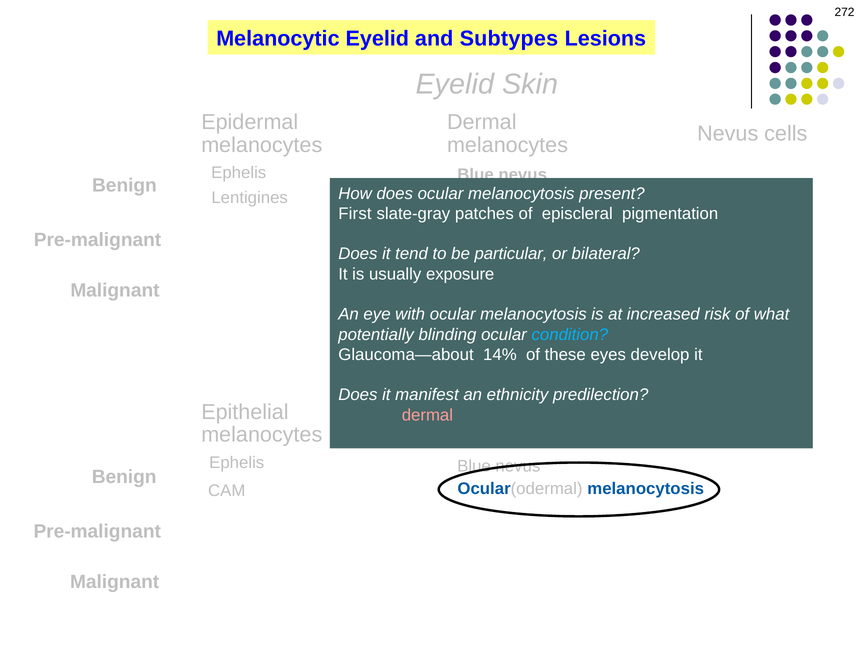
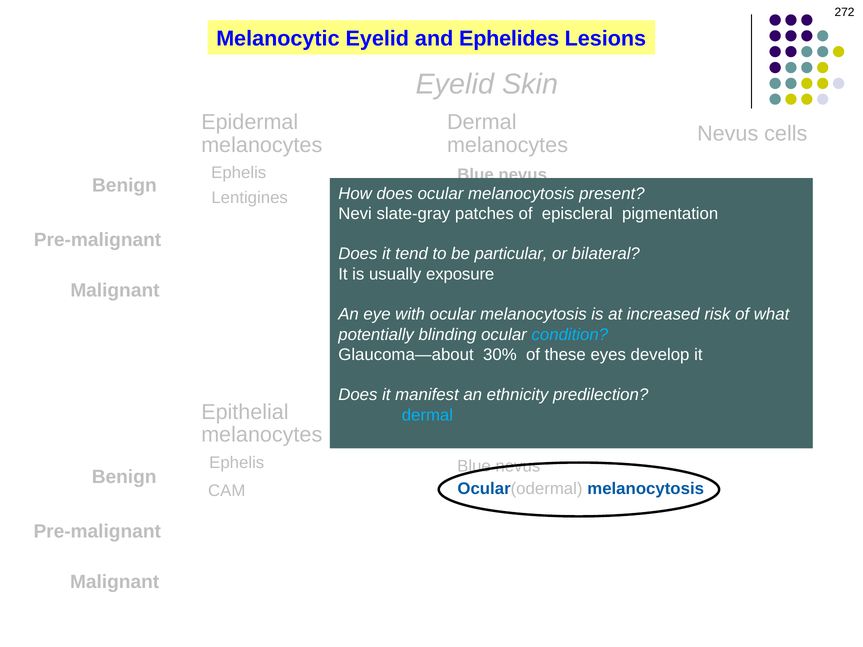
Subtypes: Subtypes -> Ephelides
First: First -> Nevi
14%: 14% -> 30%
dermal at (427, 415) colour: pink -> light blue
